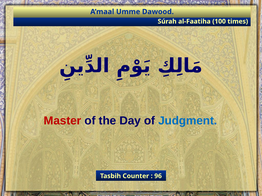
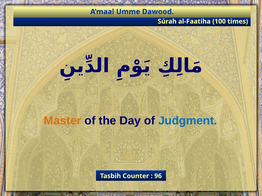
Master colour: red -> orange
